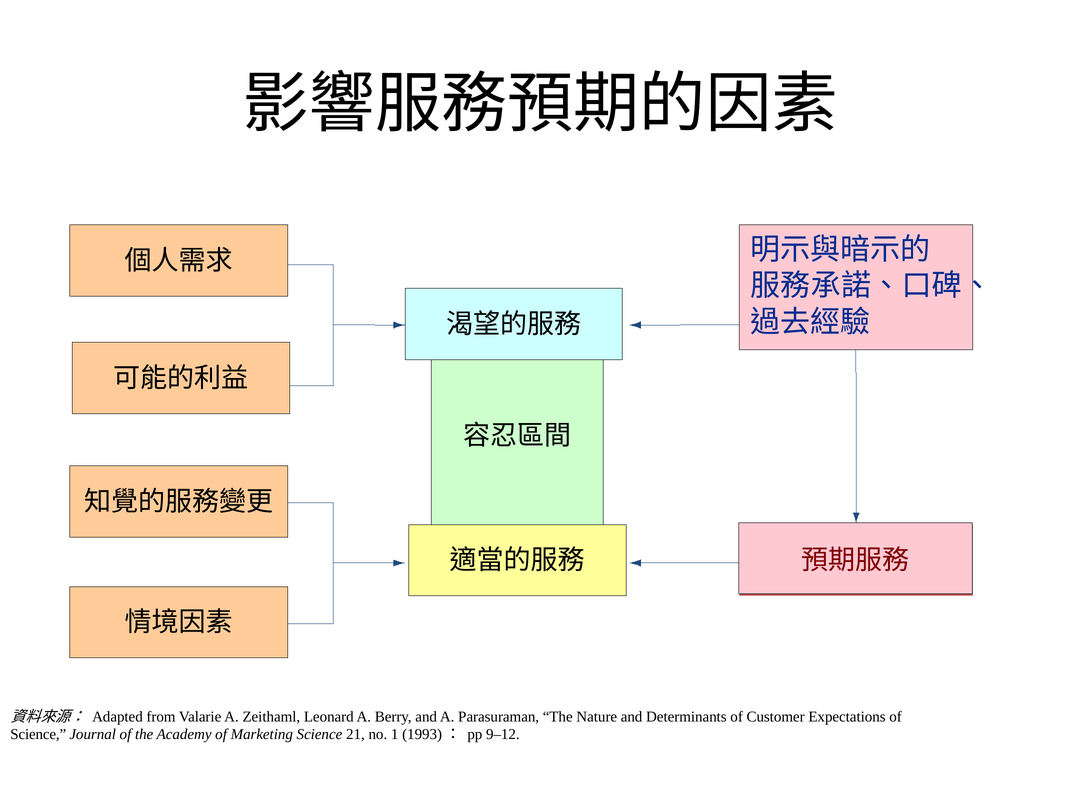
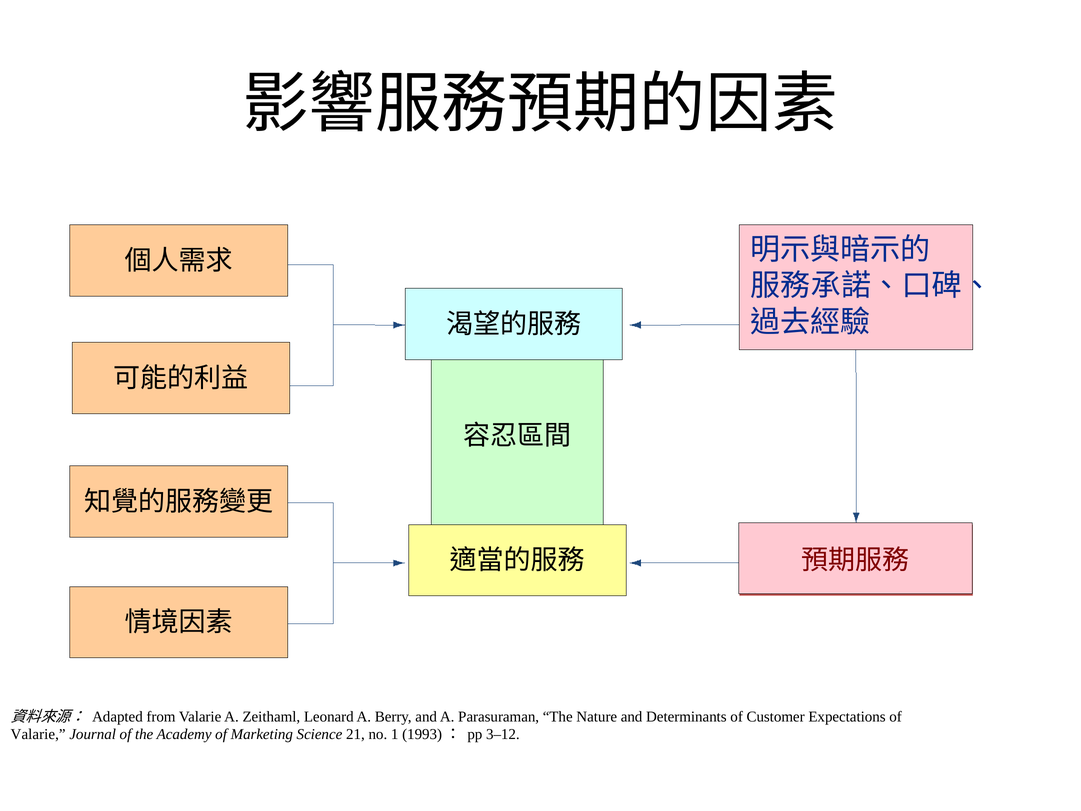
Science at (38, 734): Science -> Valarie
9–12: 9–12 -> 3–12
